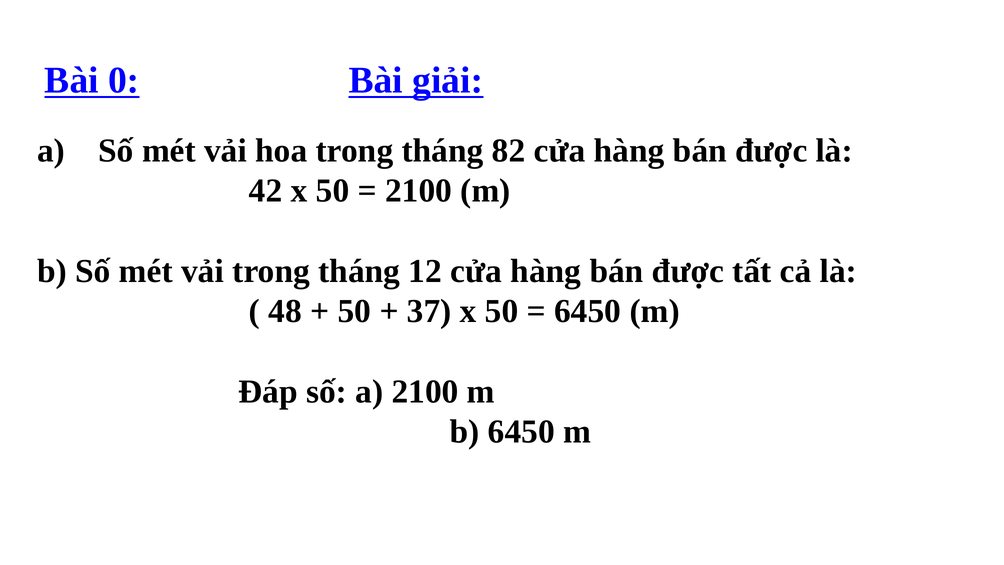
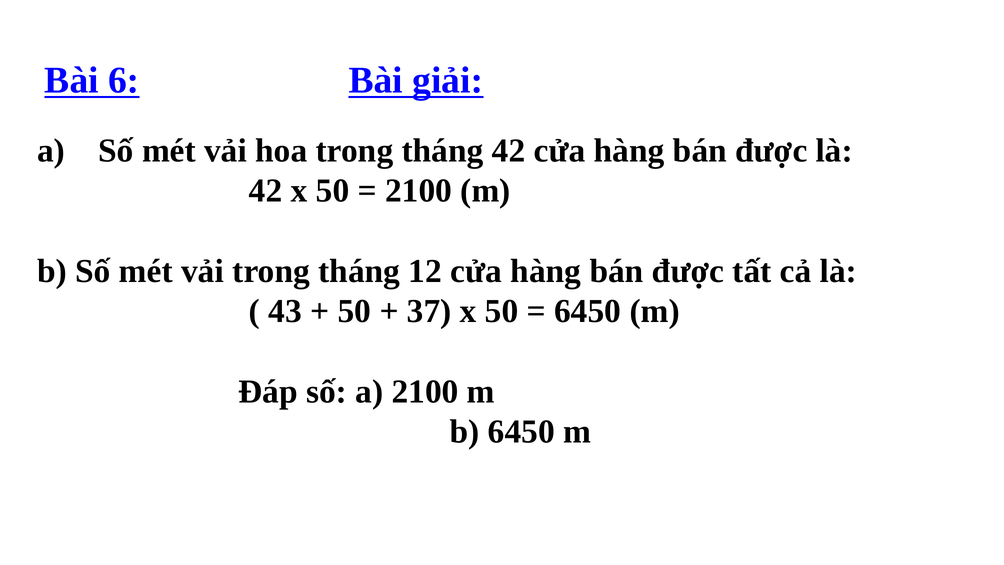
0: 0 -> 6
tháng 82: 82 -> 42
48: 48 -> 43
